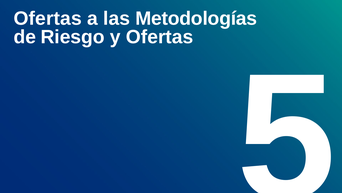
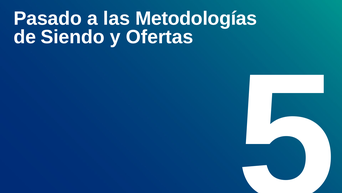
Ofertas at (48, 18): Ofertas -> Pasado
Riesgo: Riesgo -> Siendo
